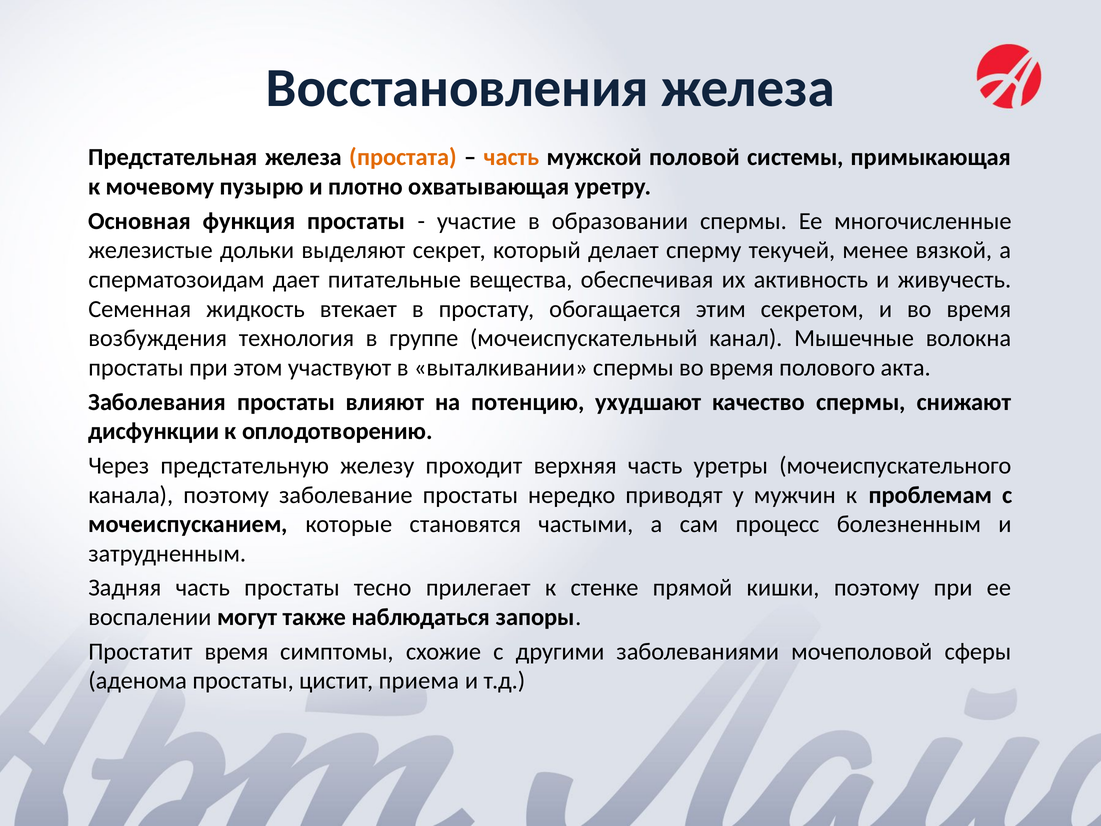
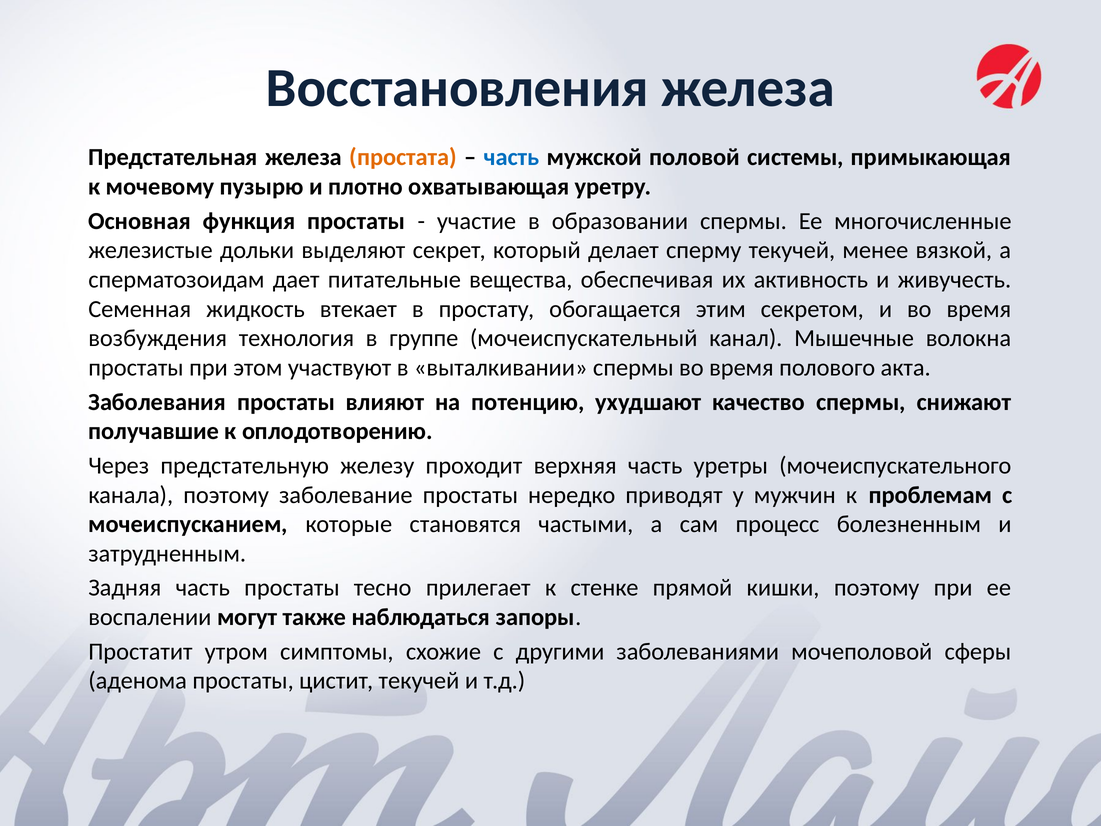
часть at (512, 157) colour: orange -> blue
дисфункции: дисфункции -> получавшие
Простатит время: время -> утром
цистит приема: приема -> текучей
